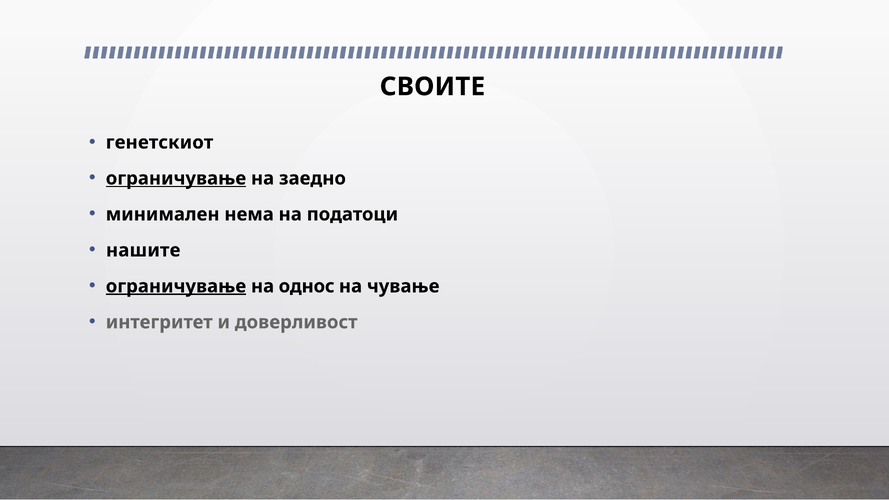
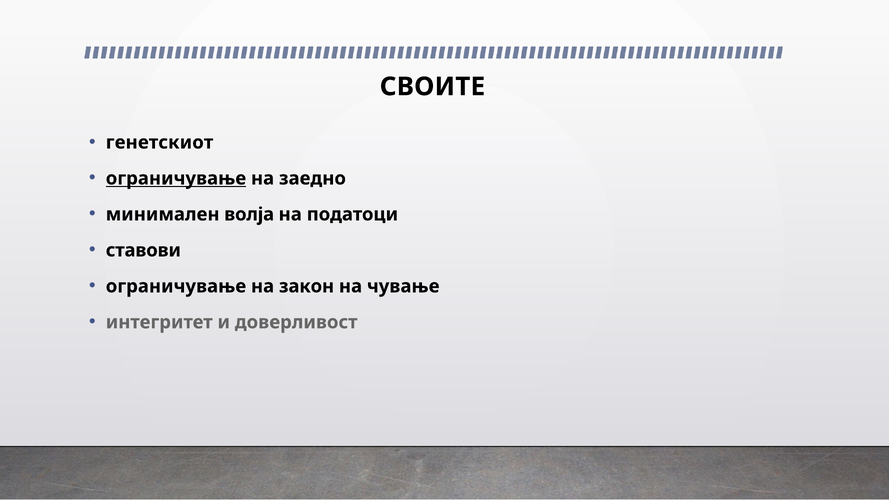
нема: нема -> волја
нашите: нашите -> ставови
ограничување at (176, 286) underline: present -> none
однос: однос -> закон
